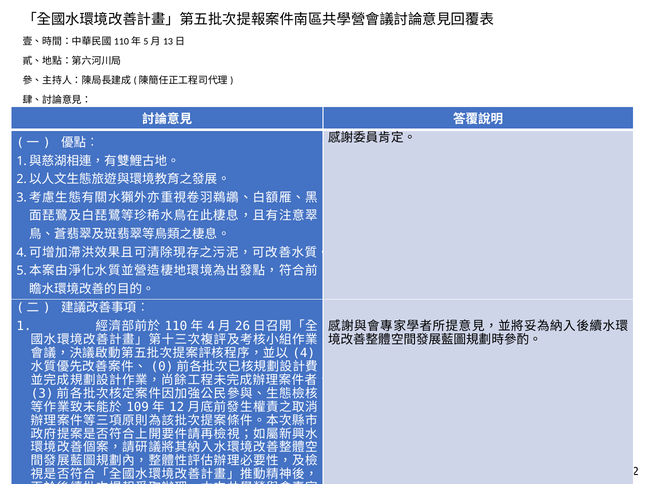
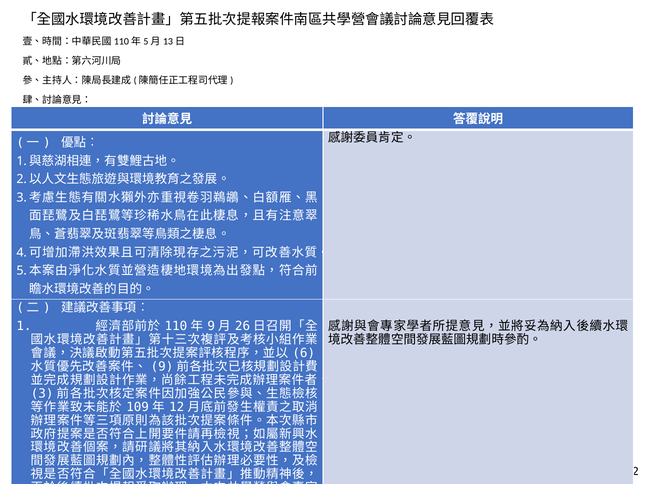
4 at (211, 326): 4 -> 9
4 at (304, 353): 4 -> 6
0 at (162, 366): 0 -> 9
